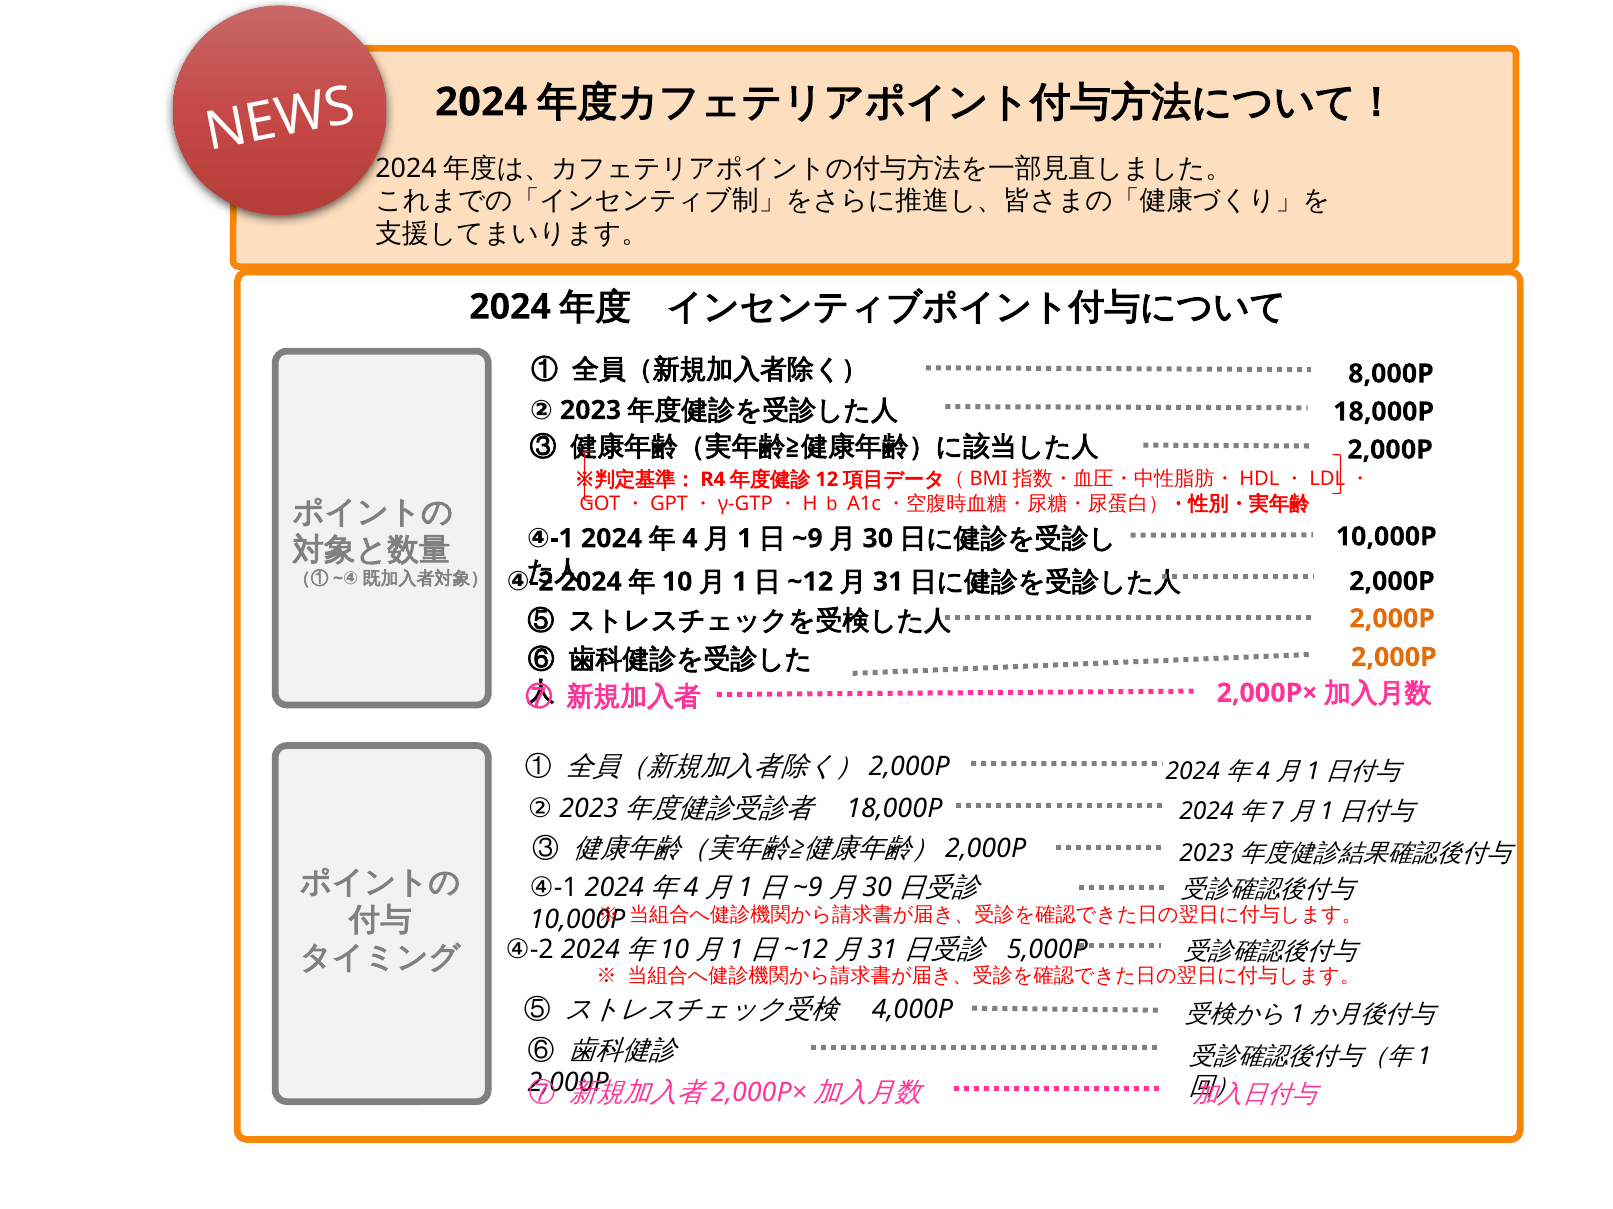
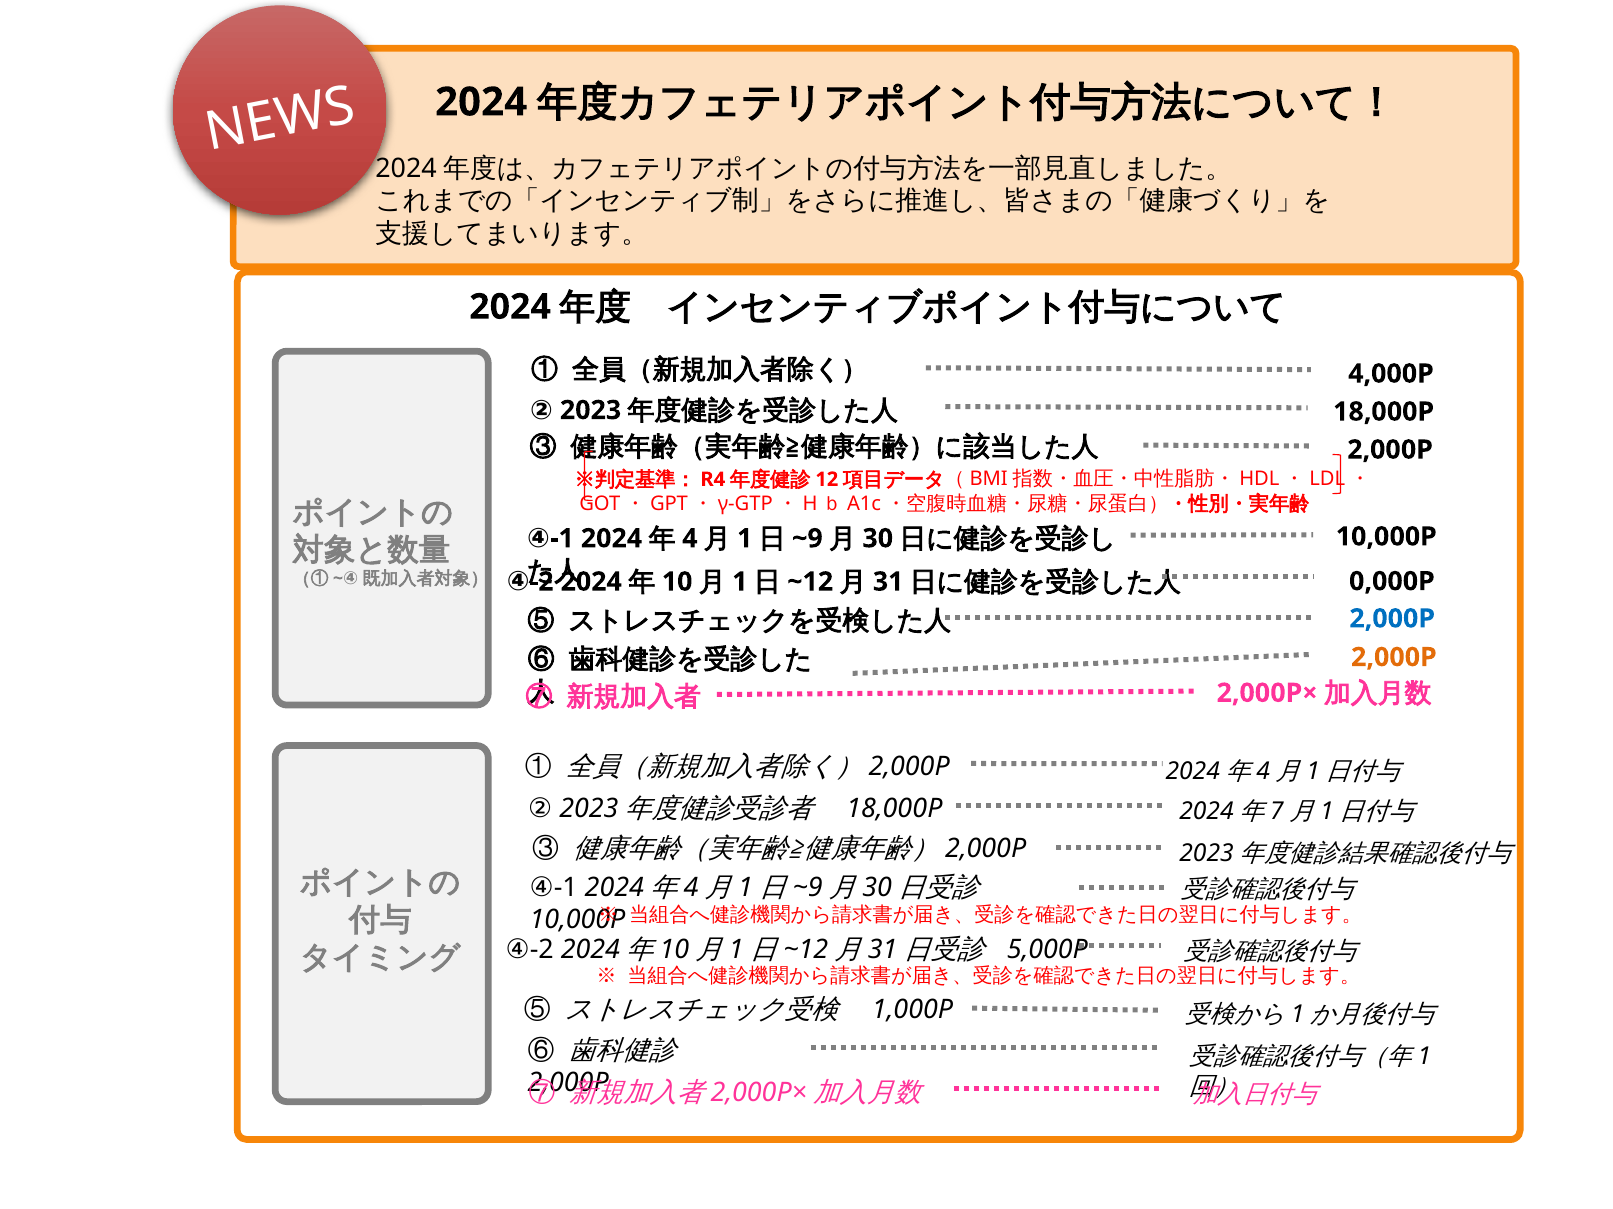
8,000P: 8,000P -> 4,000P
2,000P at (1392, 582): 2,000P -> 0,000P
2,000P at (1392, 619) colour: orange -> blue
4,000P: 4,000P -> 1,000P
